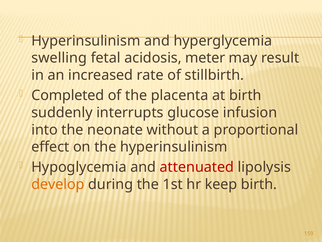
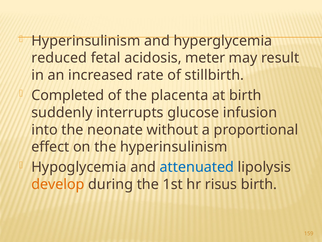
swelling: swelling -> reduced
attenuated colour: red -> blue
keep: keep -> risus
